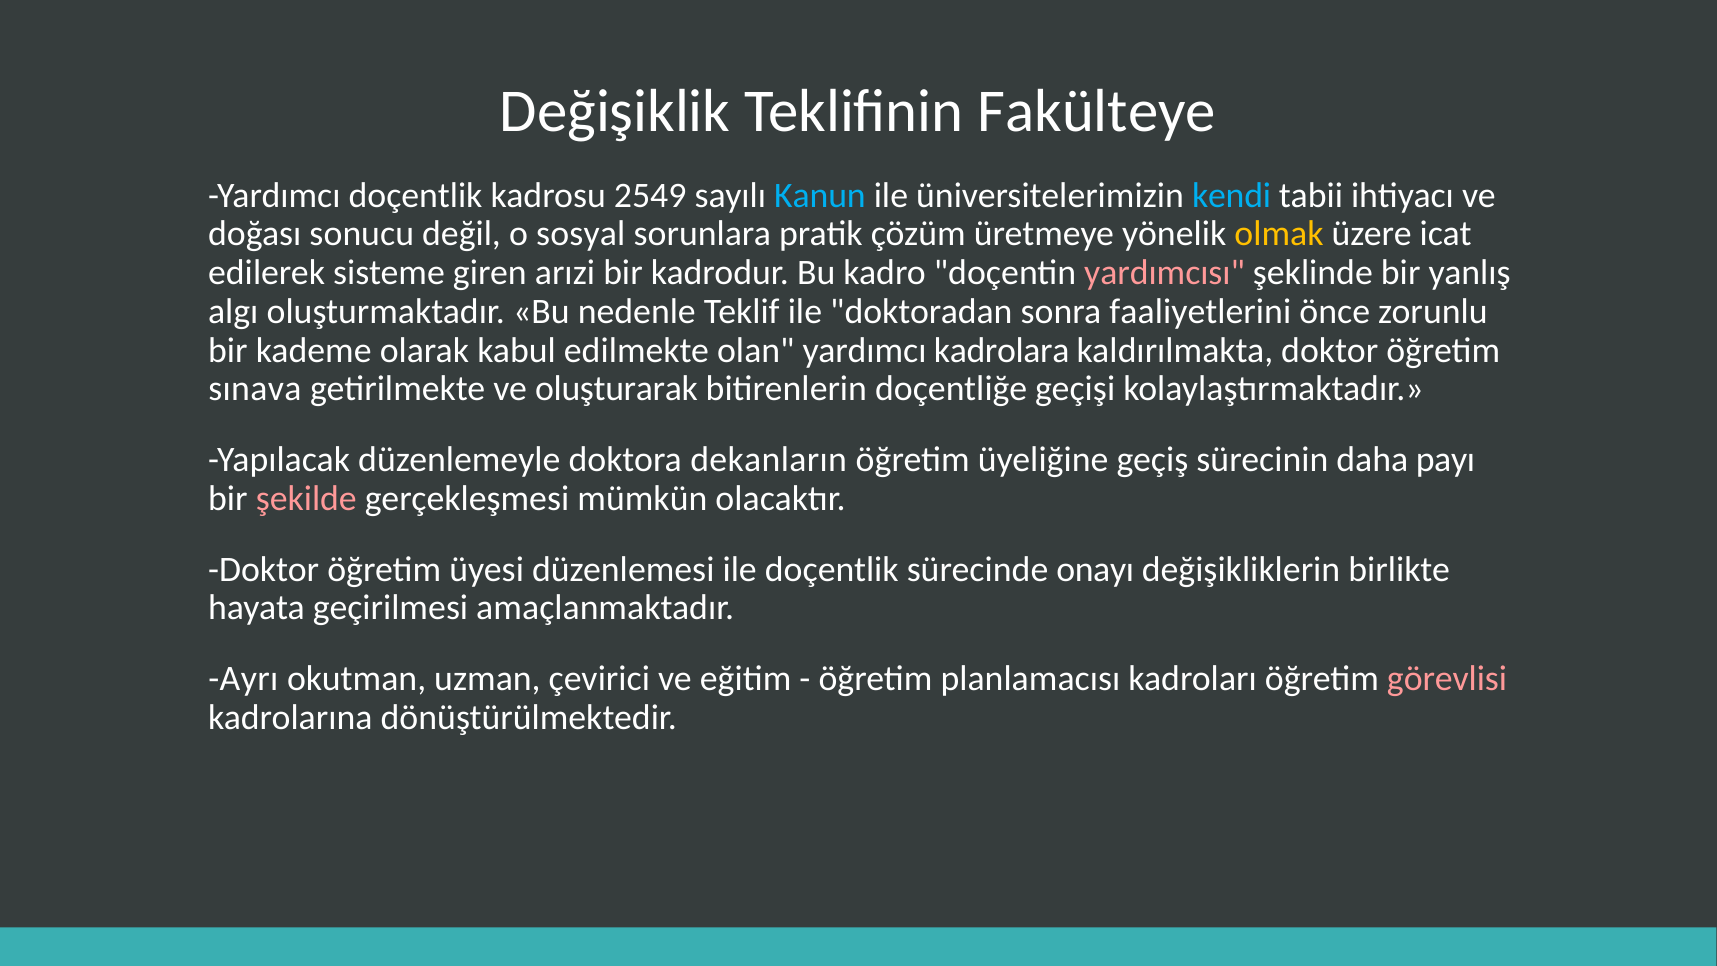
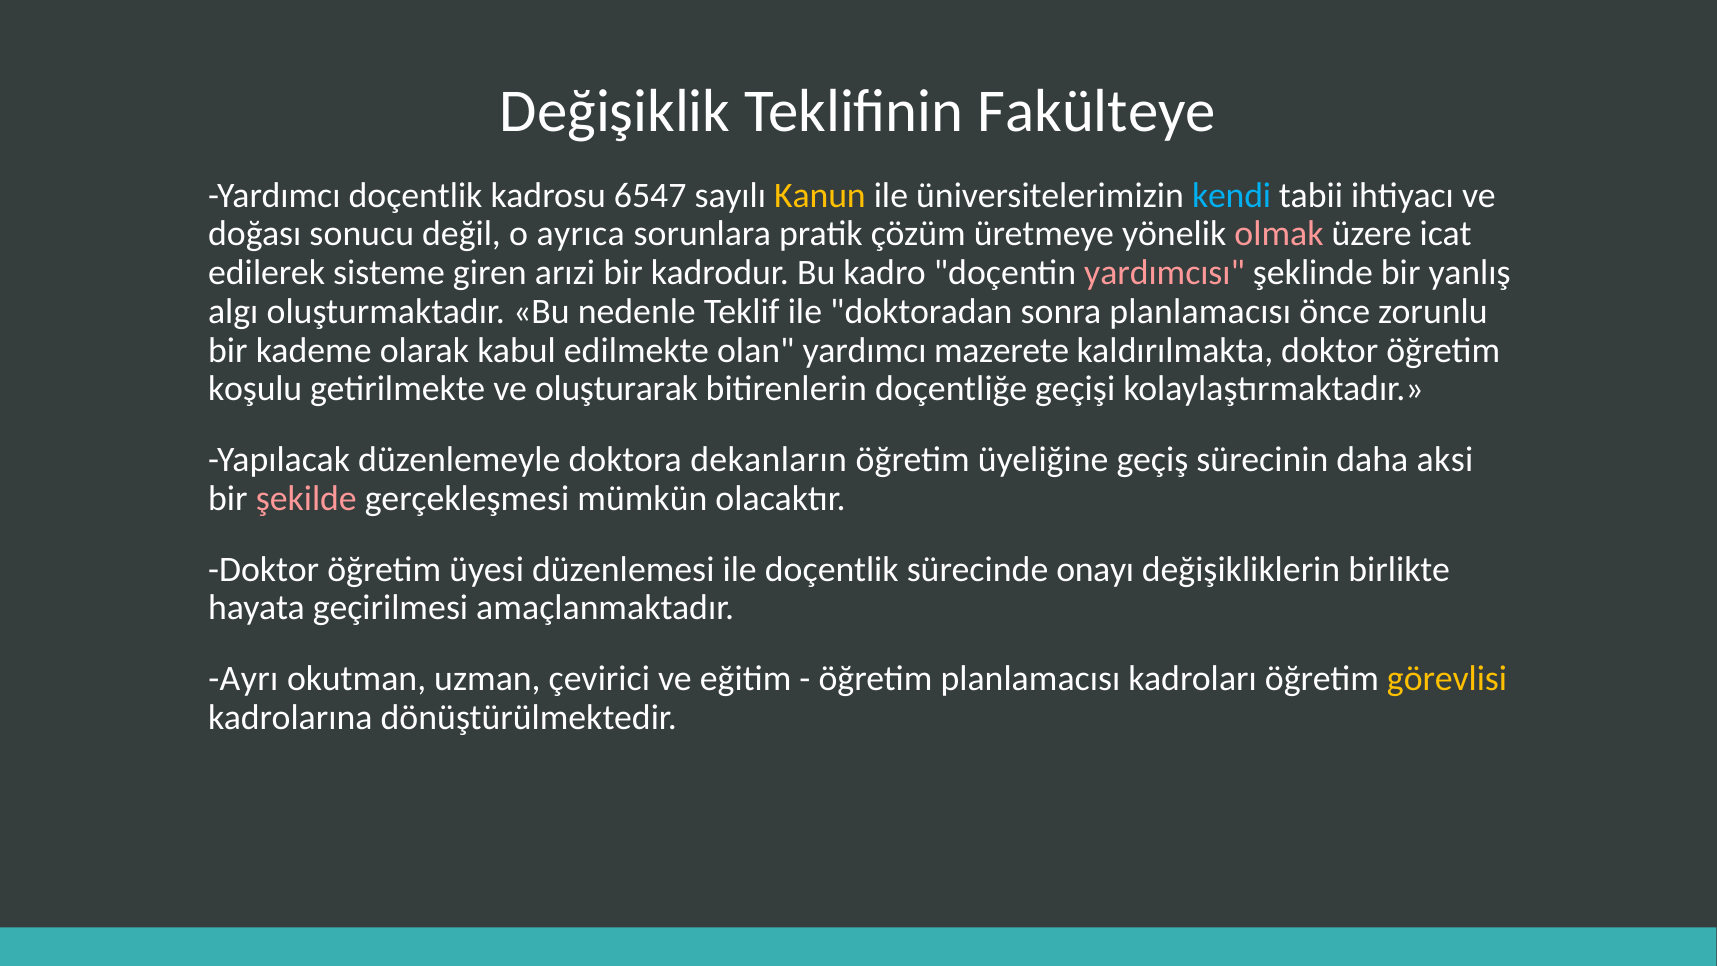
2549: 2549 -> 6547
Kanun colour: light blue -> yellow
sosyal: sosyal -> ayrıca
olmak colour: yellow -> pink
sonra faaliyetlerini: faaliyetlerini -> planlamacısı
kadrolara: kadrolara -> mazerete
sınava: sınava -> koşulu
payı: payı -> aksi
görevlisi colour: pink -> yellow
